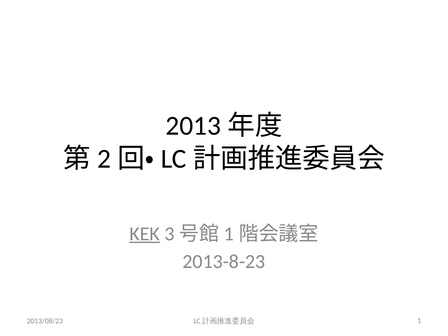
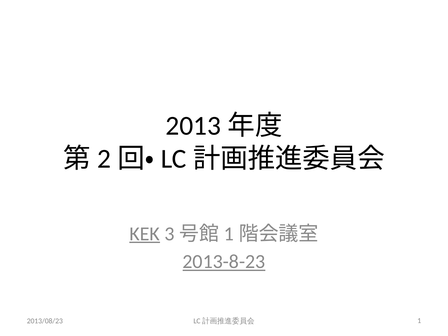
2013-8-23 underline: none -> present
